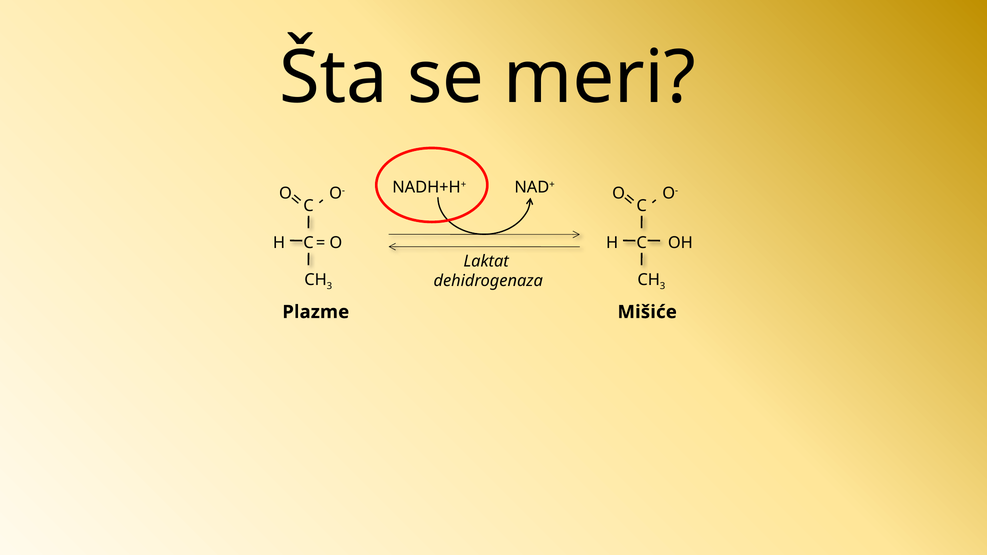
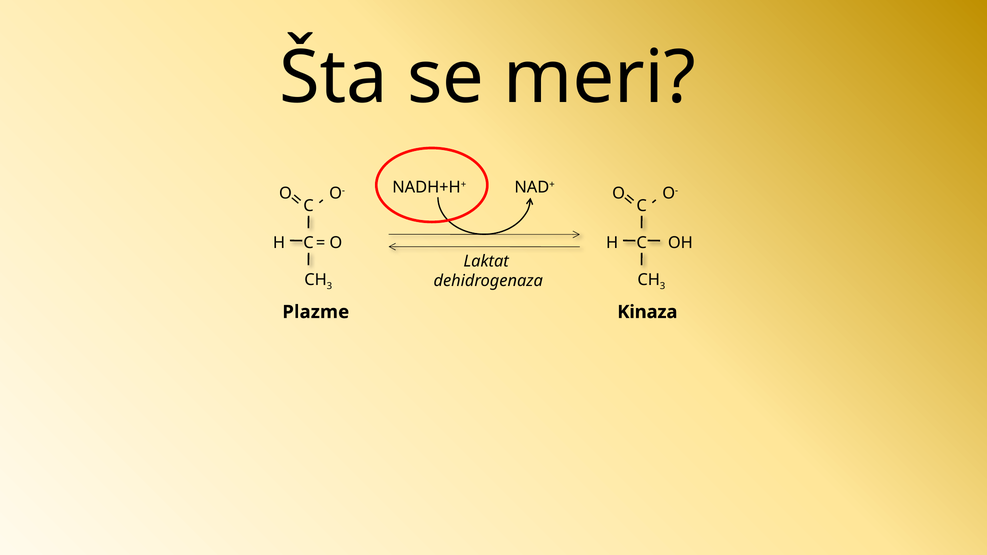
Mišiće: Mišiće -> Kinaza
